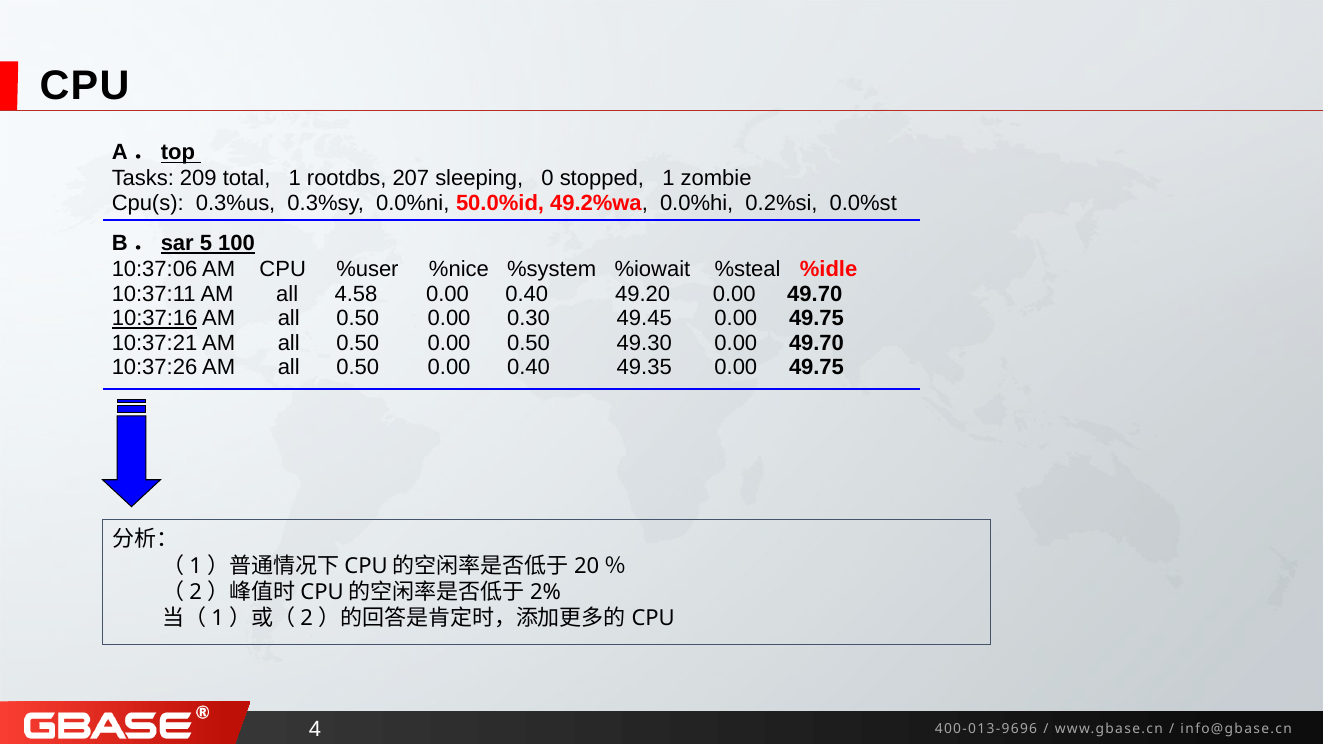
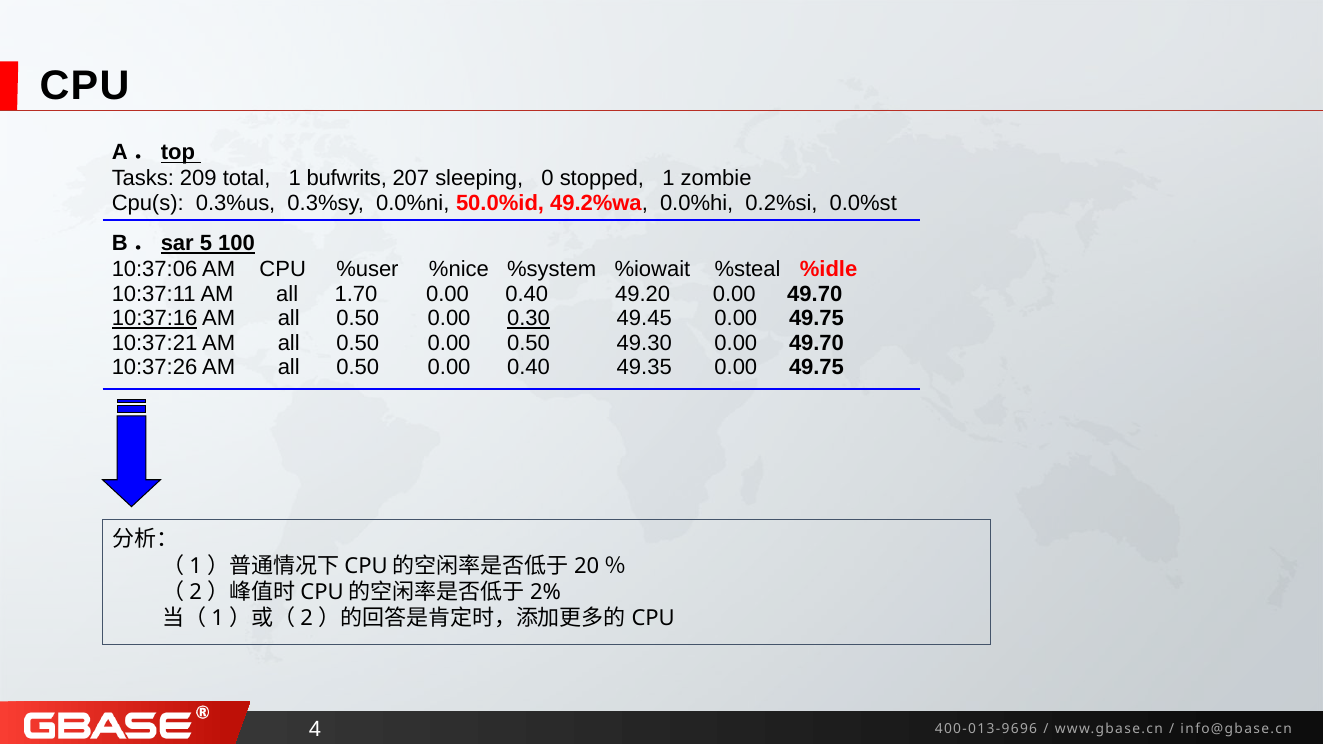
rootdbs: rootdbs -> bufwrits
4.58: 4.58 -> 1.70
0.30 underline: none -> present
